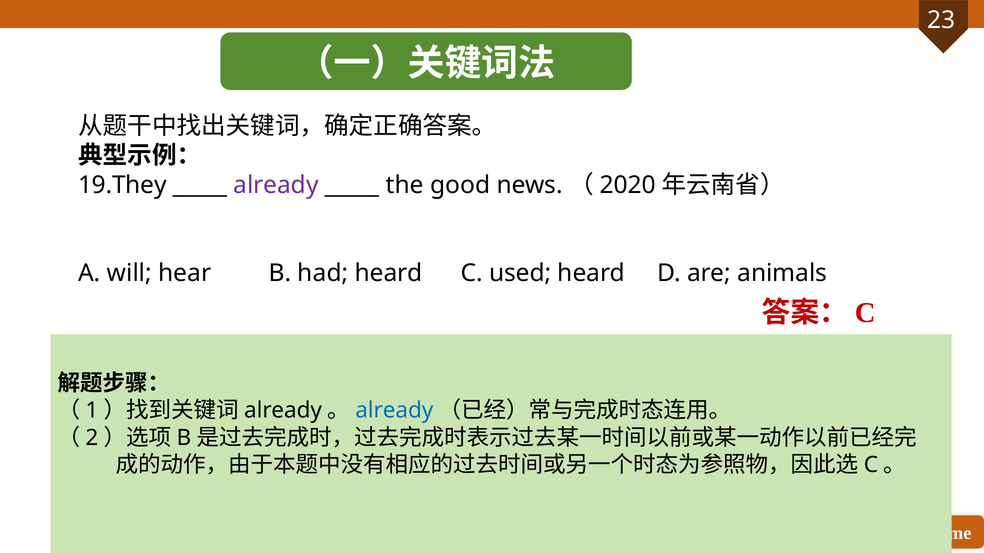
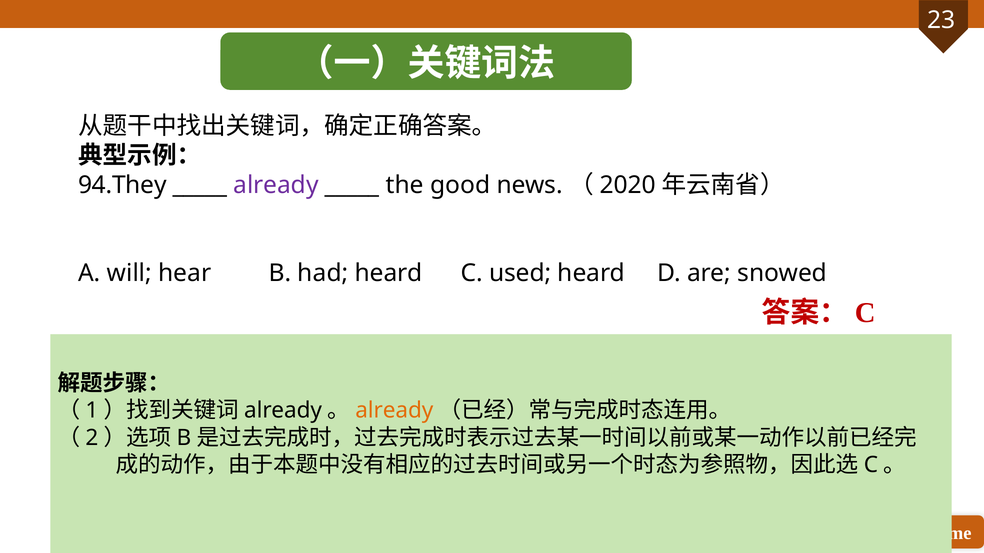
19.They: 19.They -> 94.They
animals: animals -> snowed
already at (394, 411) colour: blue -> orange
